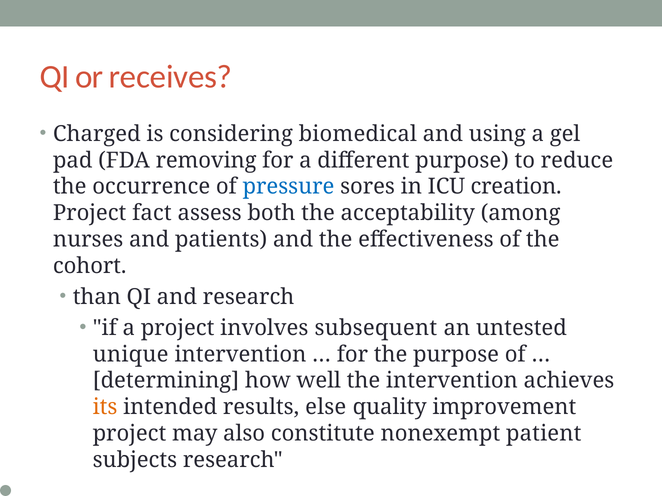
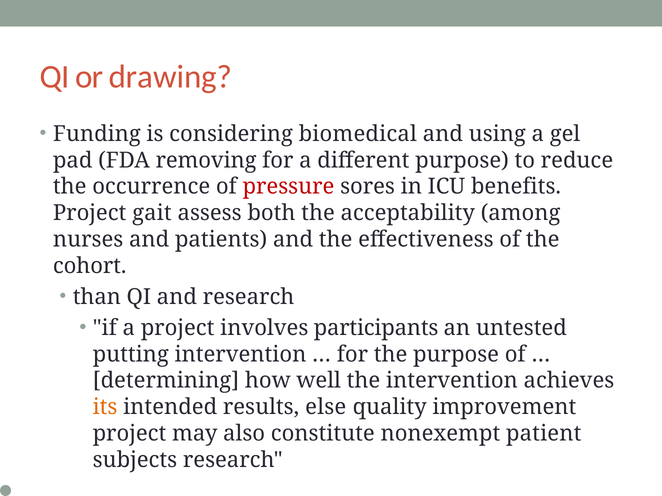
receives: receives -> drawing
Charged: Charged -> Funding
pressure colour: blue -> red
creation: creation -> benefits
fact: fact -> gait
subsequent: subsequent -> participants
unique: unique -> putting
